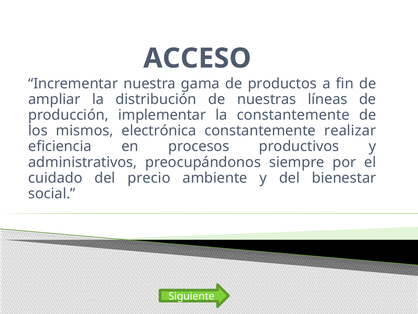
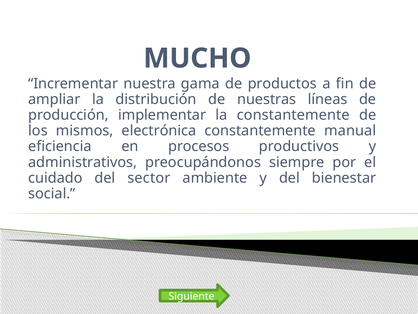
ACCESO: ACCESO -> MUCHO
realizar: realizar -> manual
precio: precio -> sector
